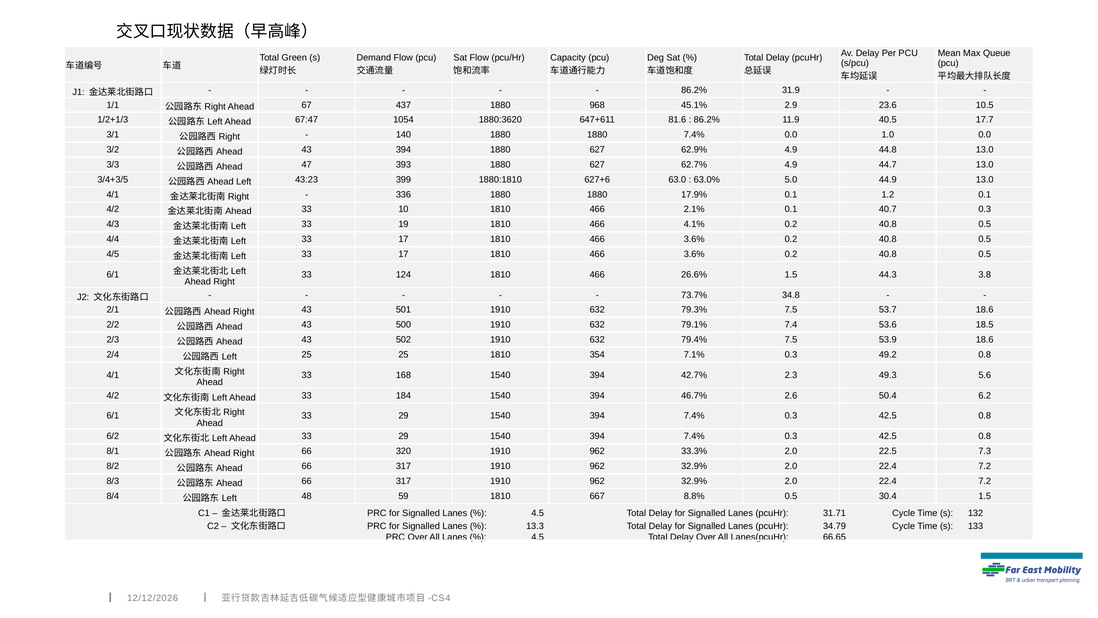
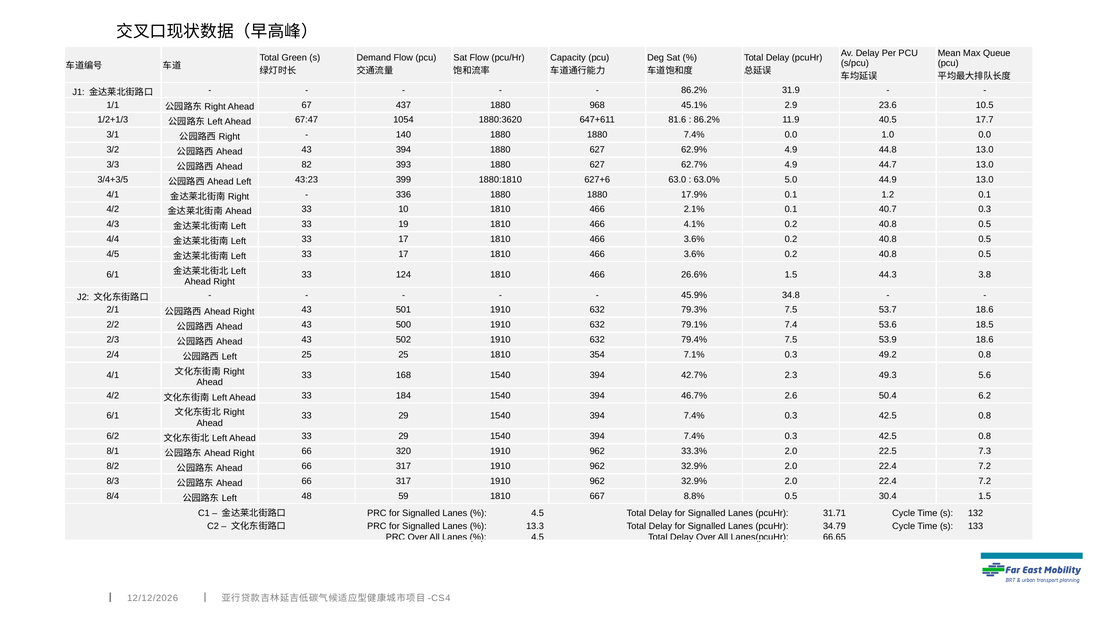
47: 47 -> 82
73.7%: 73.7% -> 45.9%
